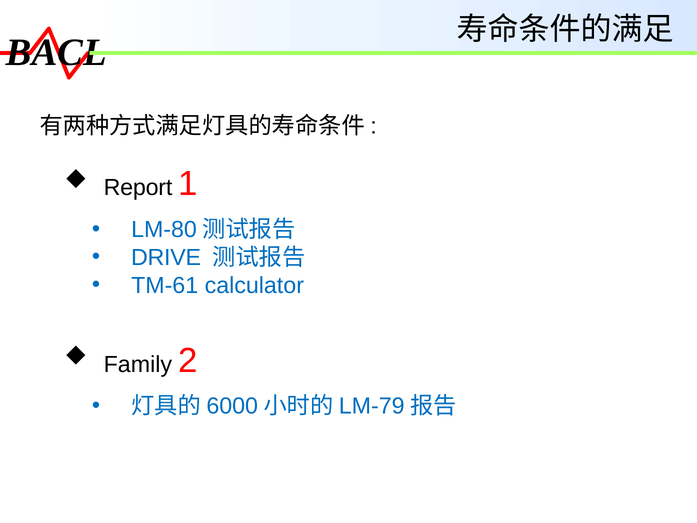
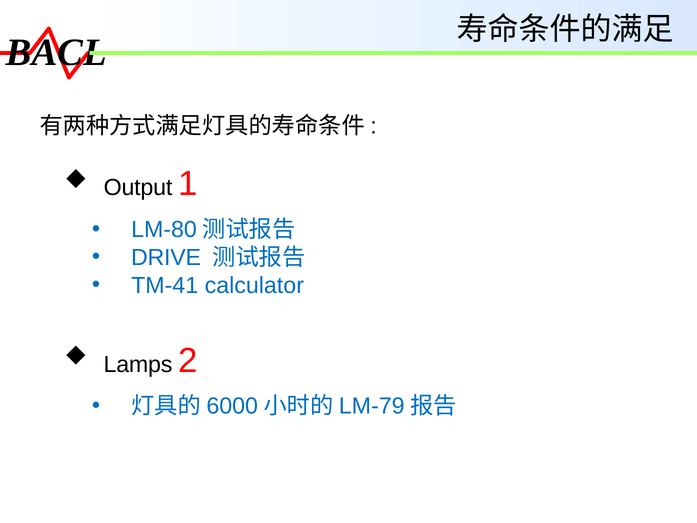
Report: Report -> Output
TM-61: TM-61 -> TM-41
Family: Family -> Lamps
